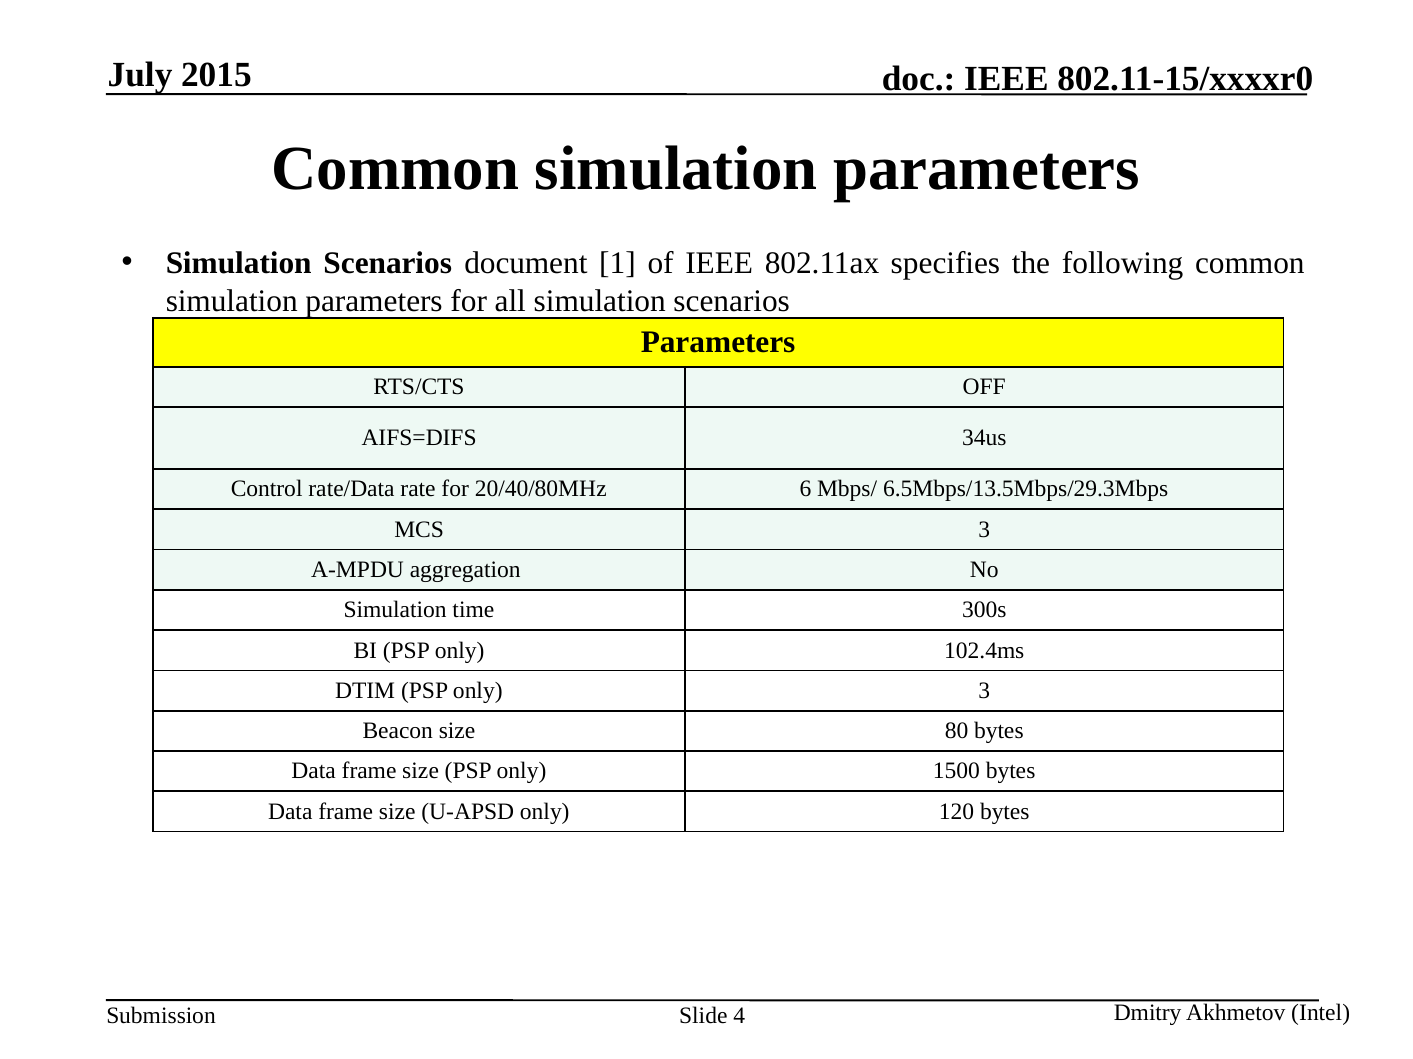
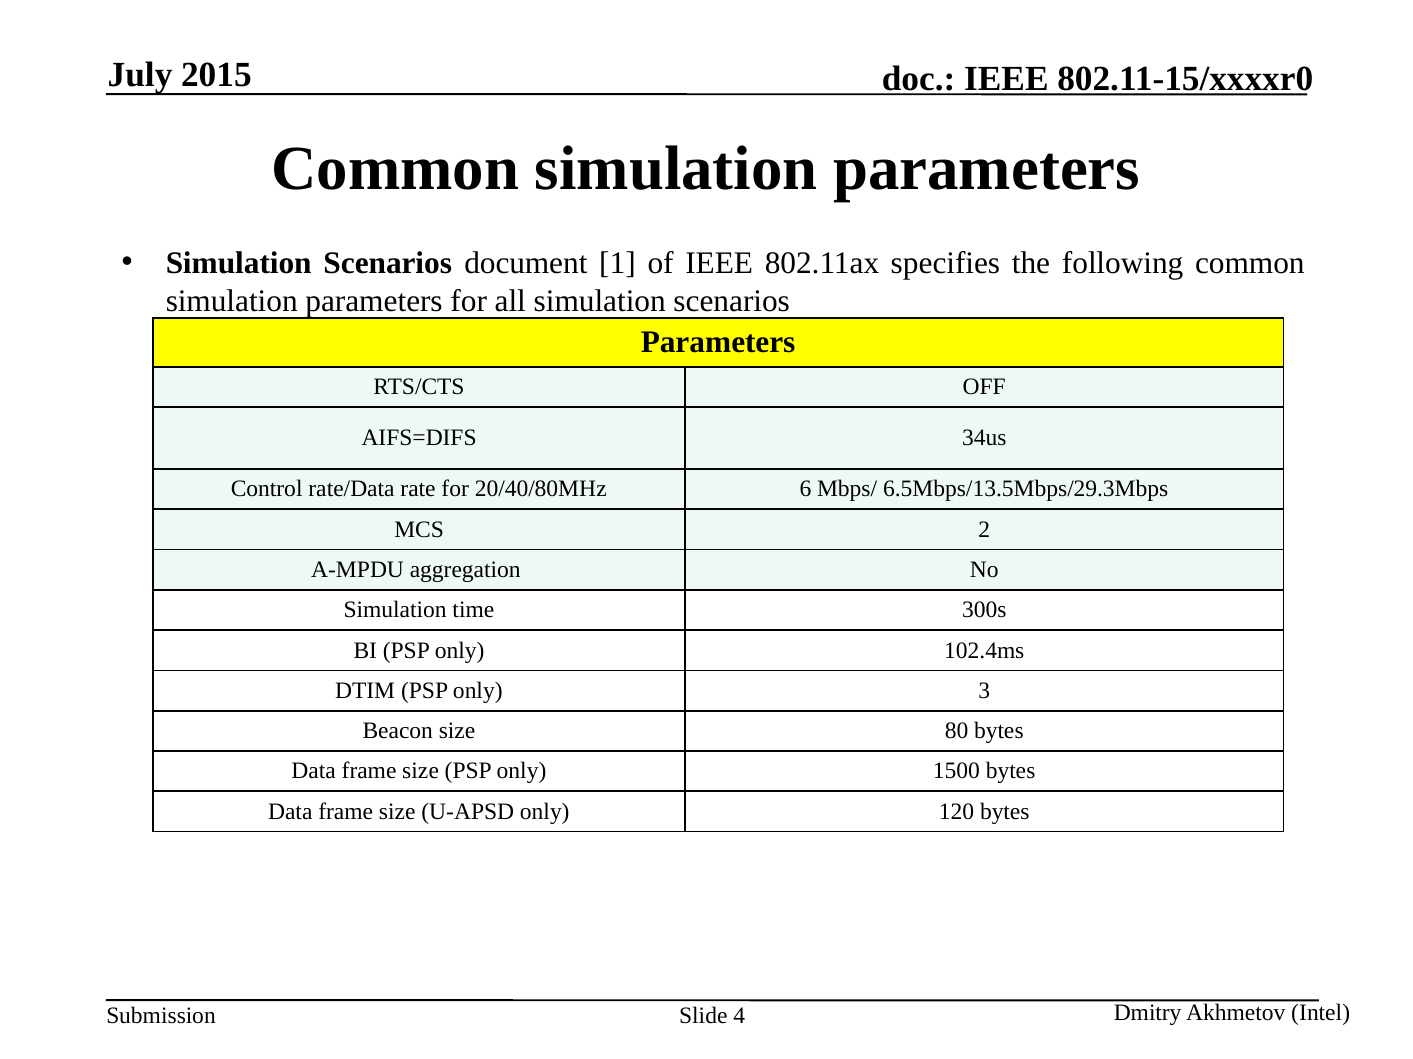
MCS 3: 3 -> 2
